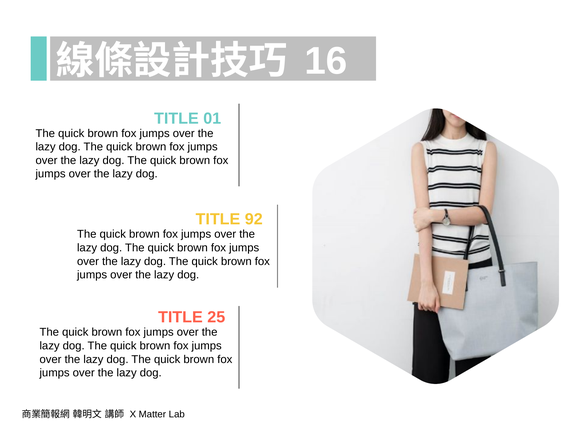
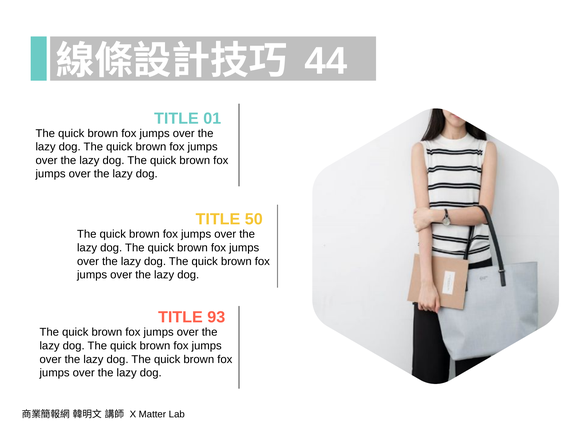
16: 16 -> 44
92: 92 -> 50
25: 25 -> 93
